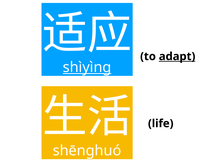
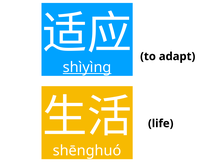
adapt underline: present -> none
